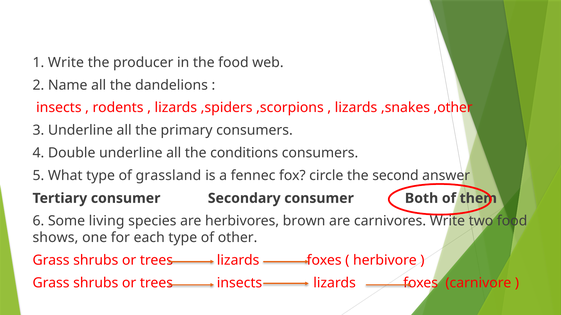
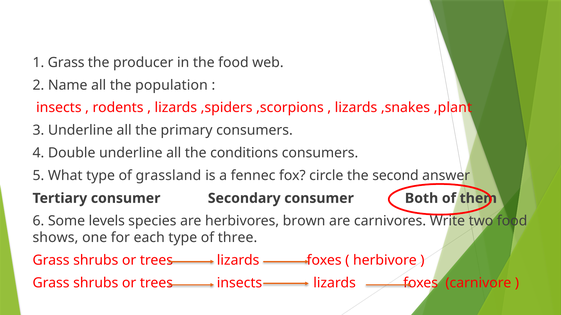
1 Write: Write -> Grass
dandelions: dandelions -> population
,other: ,other -> ,plant
living: living -> levels
other: other -> three
